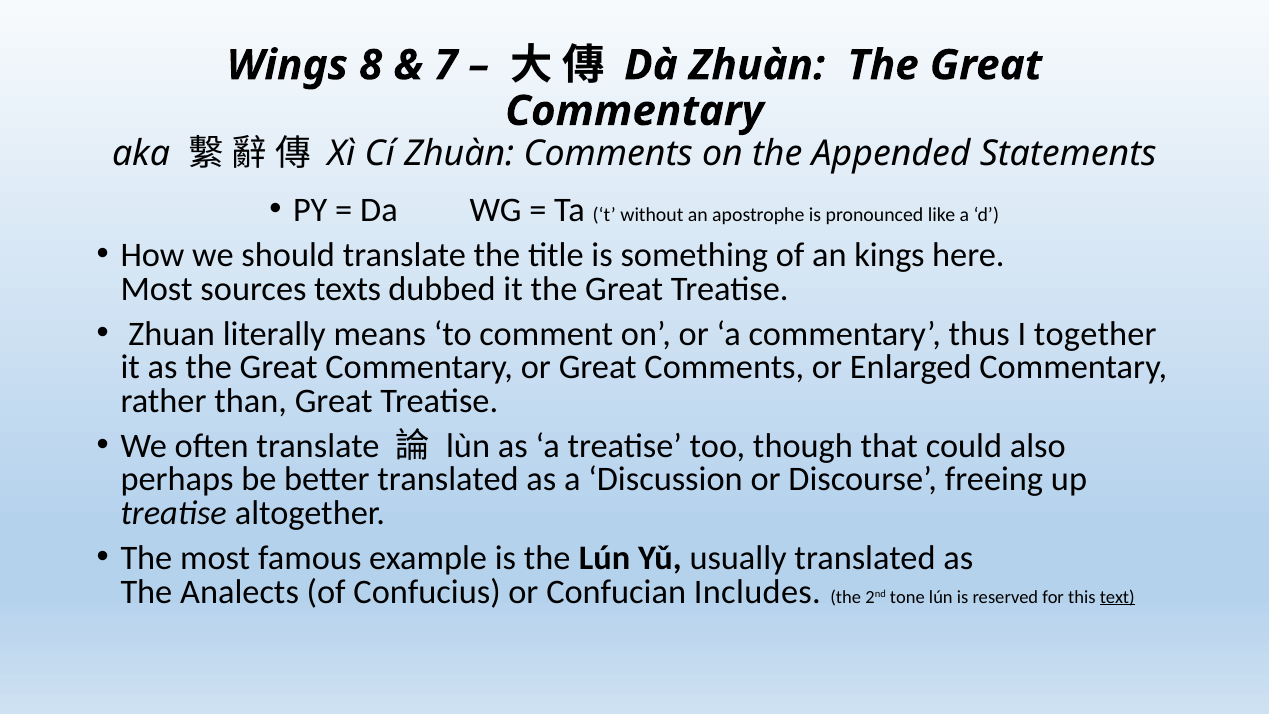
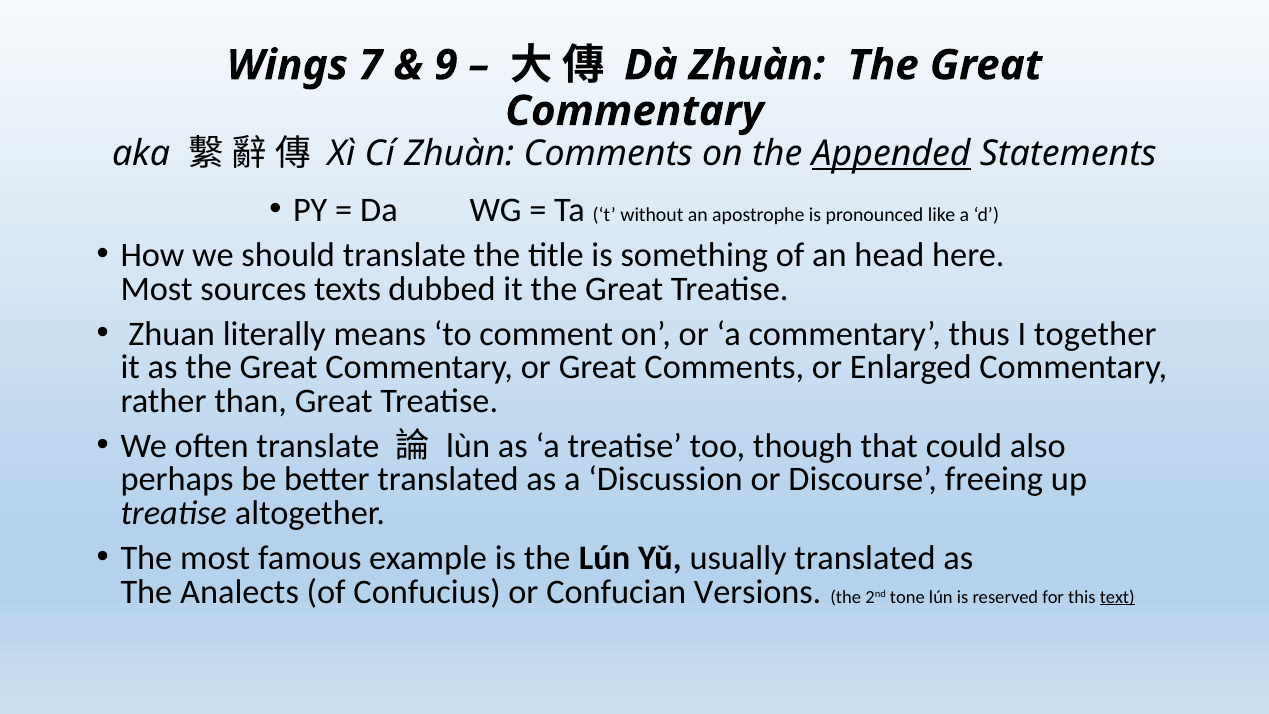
8: 8 -> 7
7: 7 -> 9
Appended underline: none -> present
kings: kings -> head
Includes: Includes -> Versions
